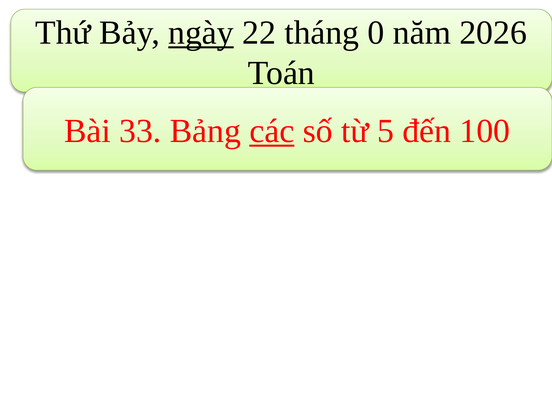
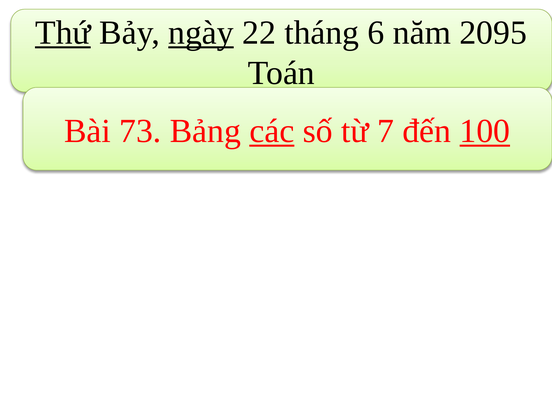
Thứ underline: none -> present
0: 0 -> 6
2026: 2026 -> 2095
33: 33 -> 73
5: 5 -> 7
100 underline: none -> present
